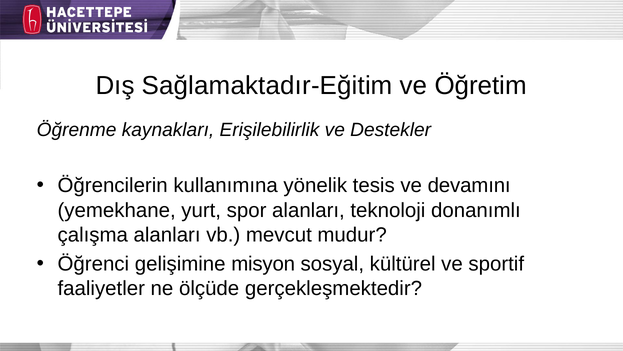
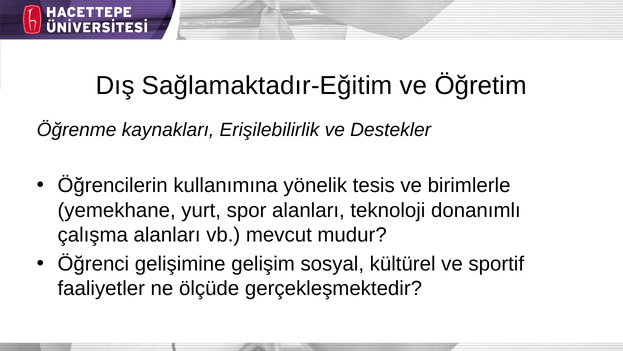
devamını: devamını -> birimlerle
misyon: misyon -> gelişim
